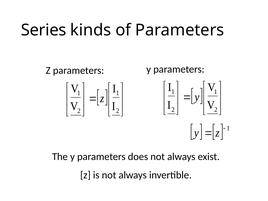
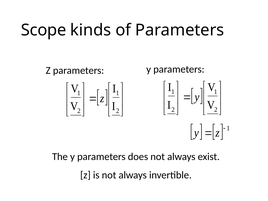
Series: Series -> Scope
